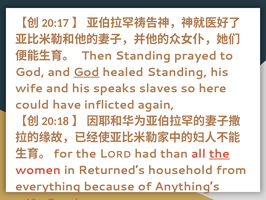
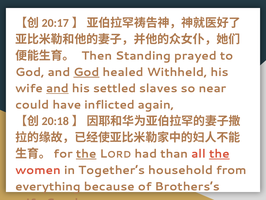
healed Standing: Standing -> Withheld
and at (57, 88) underline: none -> present
speaks: speaks -> settled
here: here -> near
the at (86, 153) underline: none -> present
Returned’s: Returned’s -> Together’s
Anything’s: Anything’s -> Brothers’s
